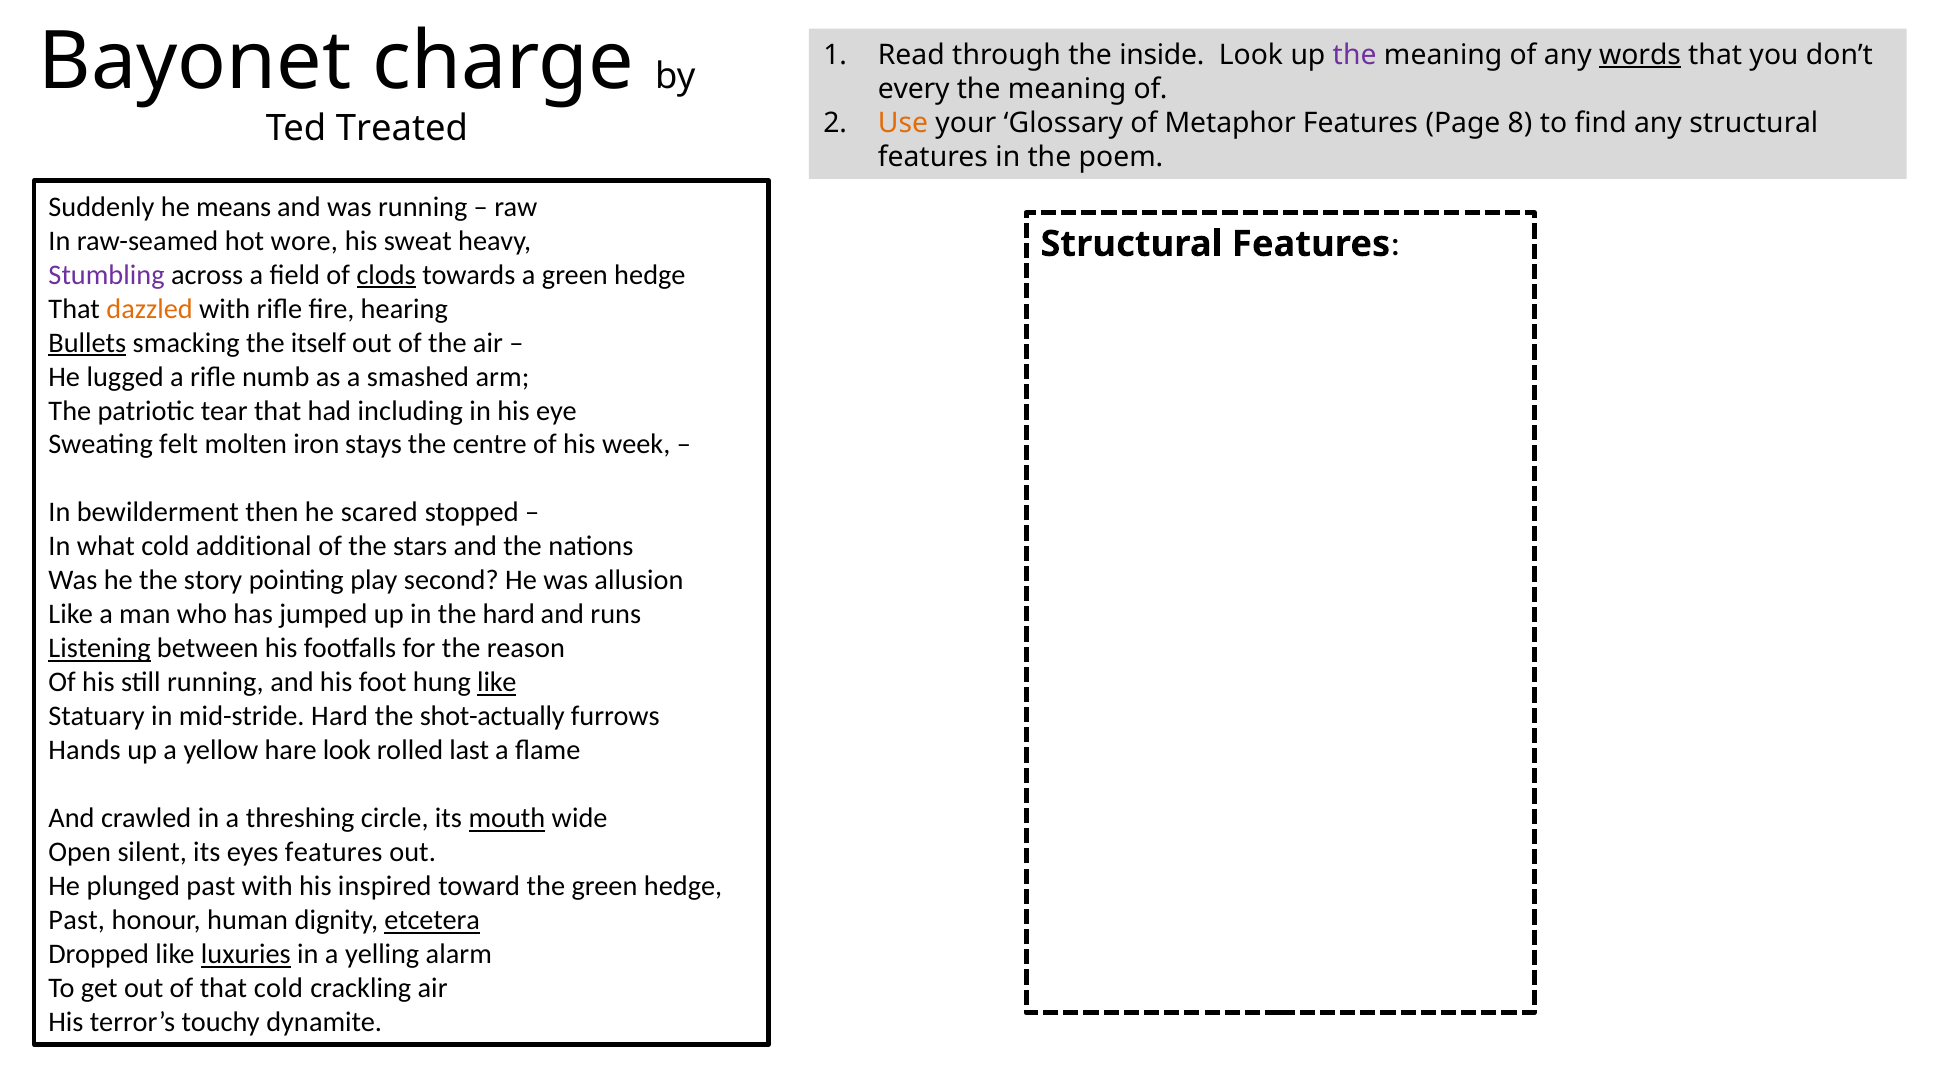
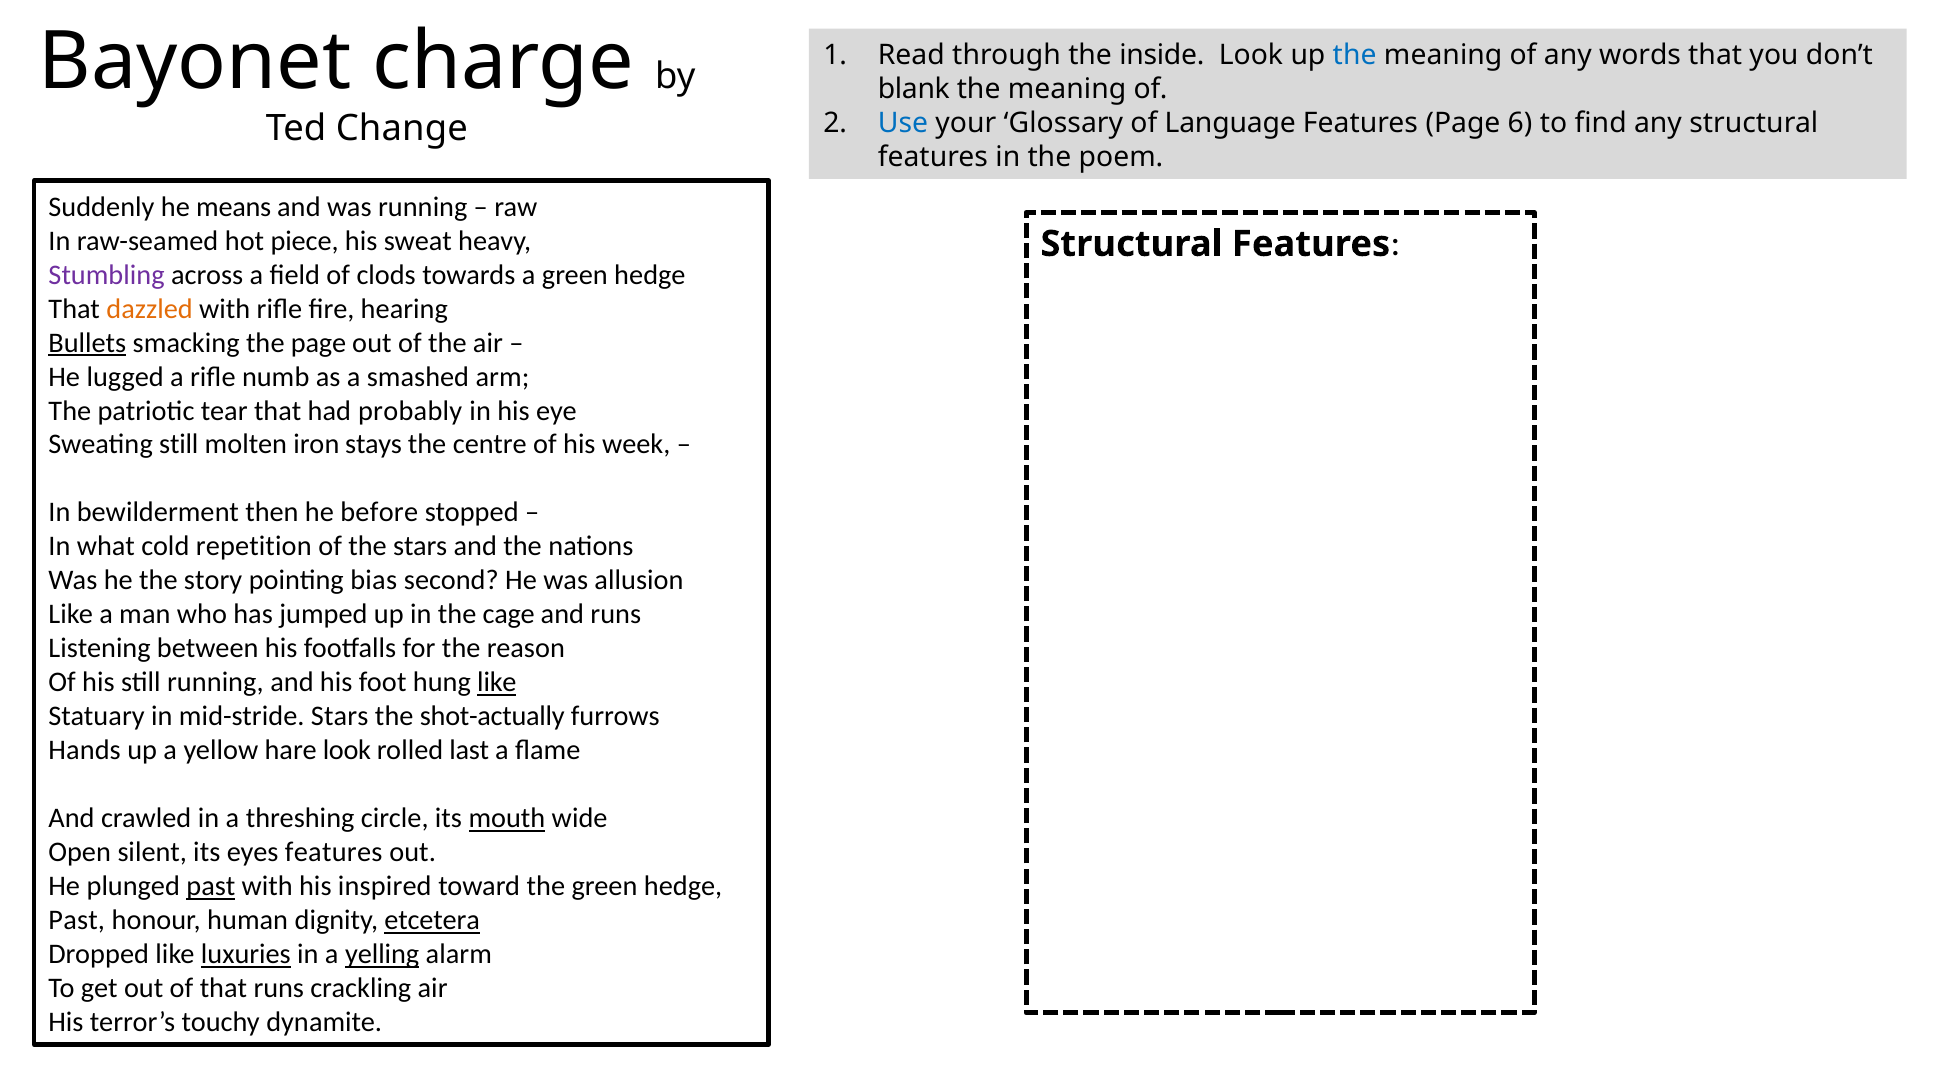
the at (1355, 55) colour: purple -> blue
words underline: present -> none
every: every -> blank
Use colour: orange -> blue
Metaphor: Metaphor -> Language
8: 8 -> 6
Treated: Treated -> Change
wore: wore -> piece
clods underline: present -> none
the itself: itself -> page
including: including -> probably
Sweating felt: felt -> still
scared: scared -> before
additional: additional -> repetition
play: play -> bias
the hard: hard -> cage
Listening underline: present -> none
mid-stride Hard: Hard -> Stars
past at (211, 886) underline: none -> present
yelling underline: none -> present
that cold: cold -> runs
